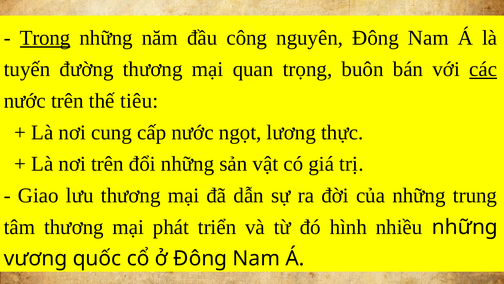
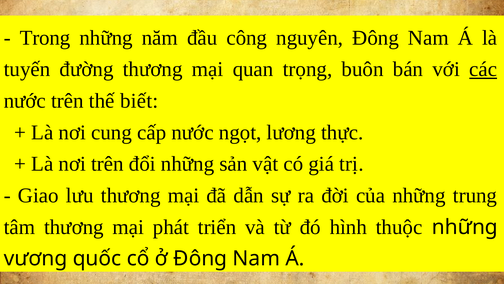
Trong underline: present -> none
tiêu: tiêu -> biết
nhiều: nhiều -> thuộc
